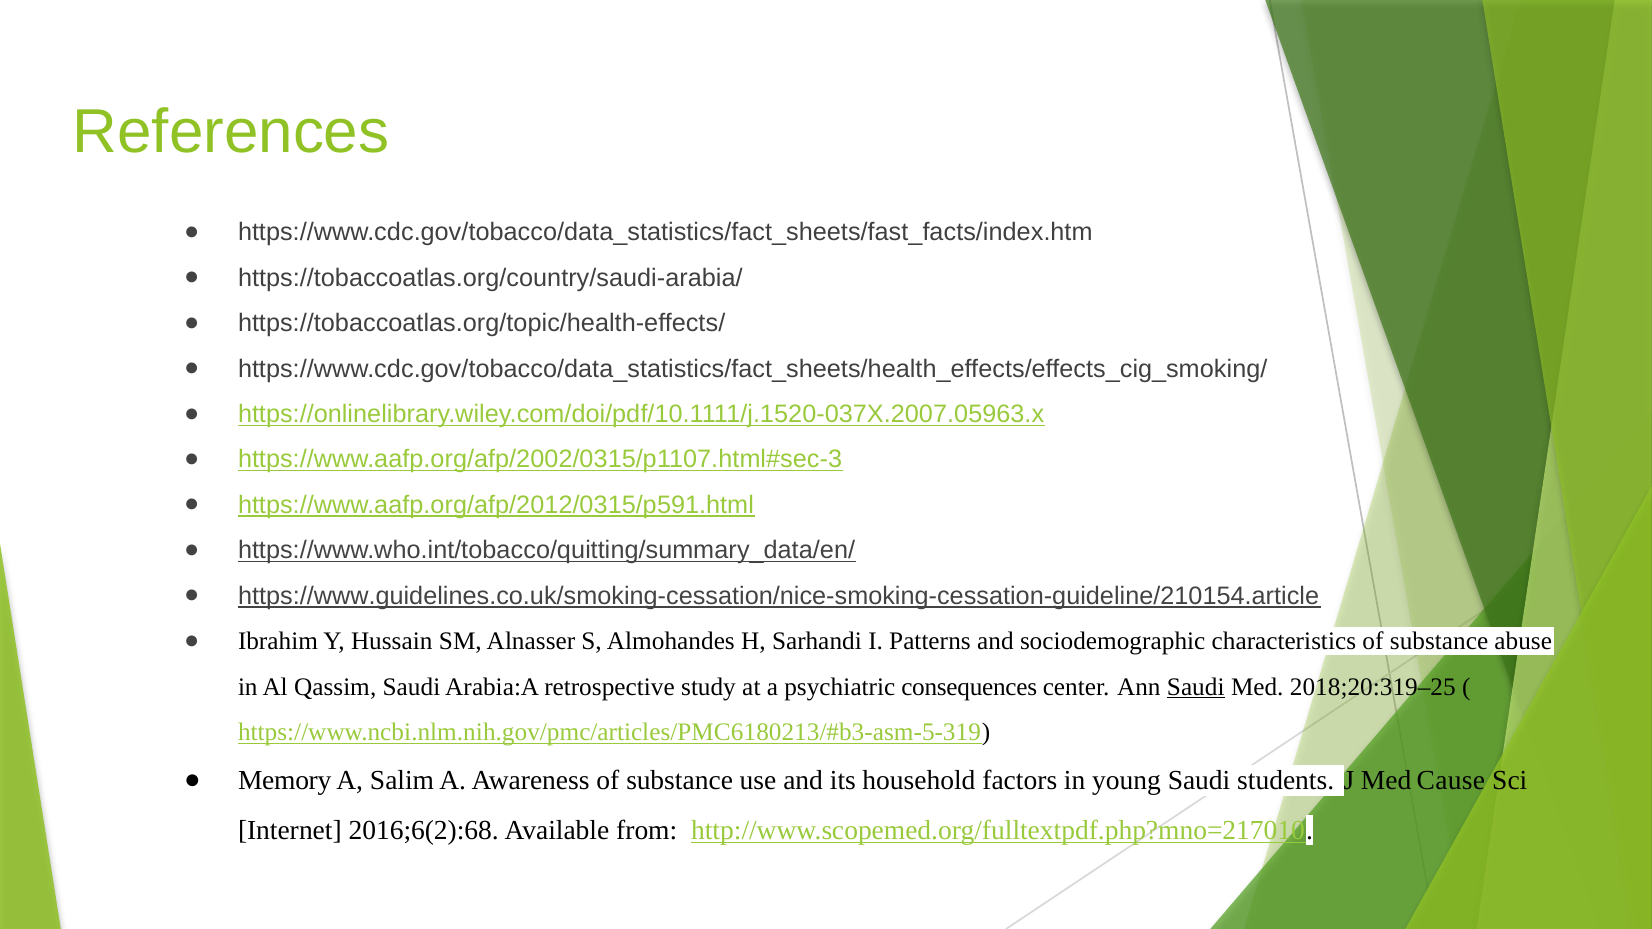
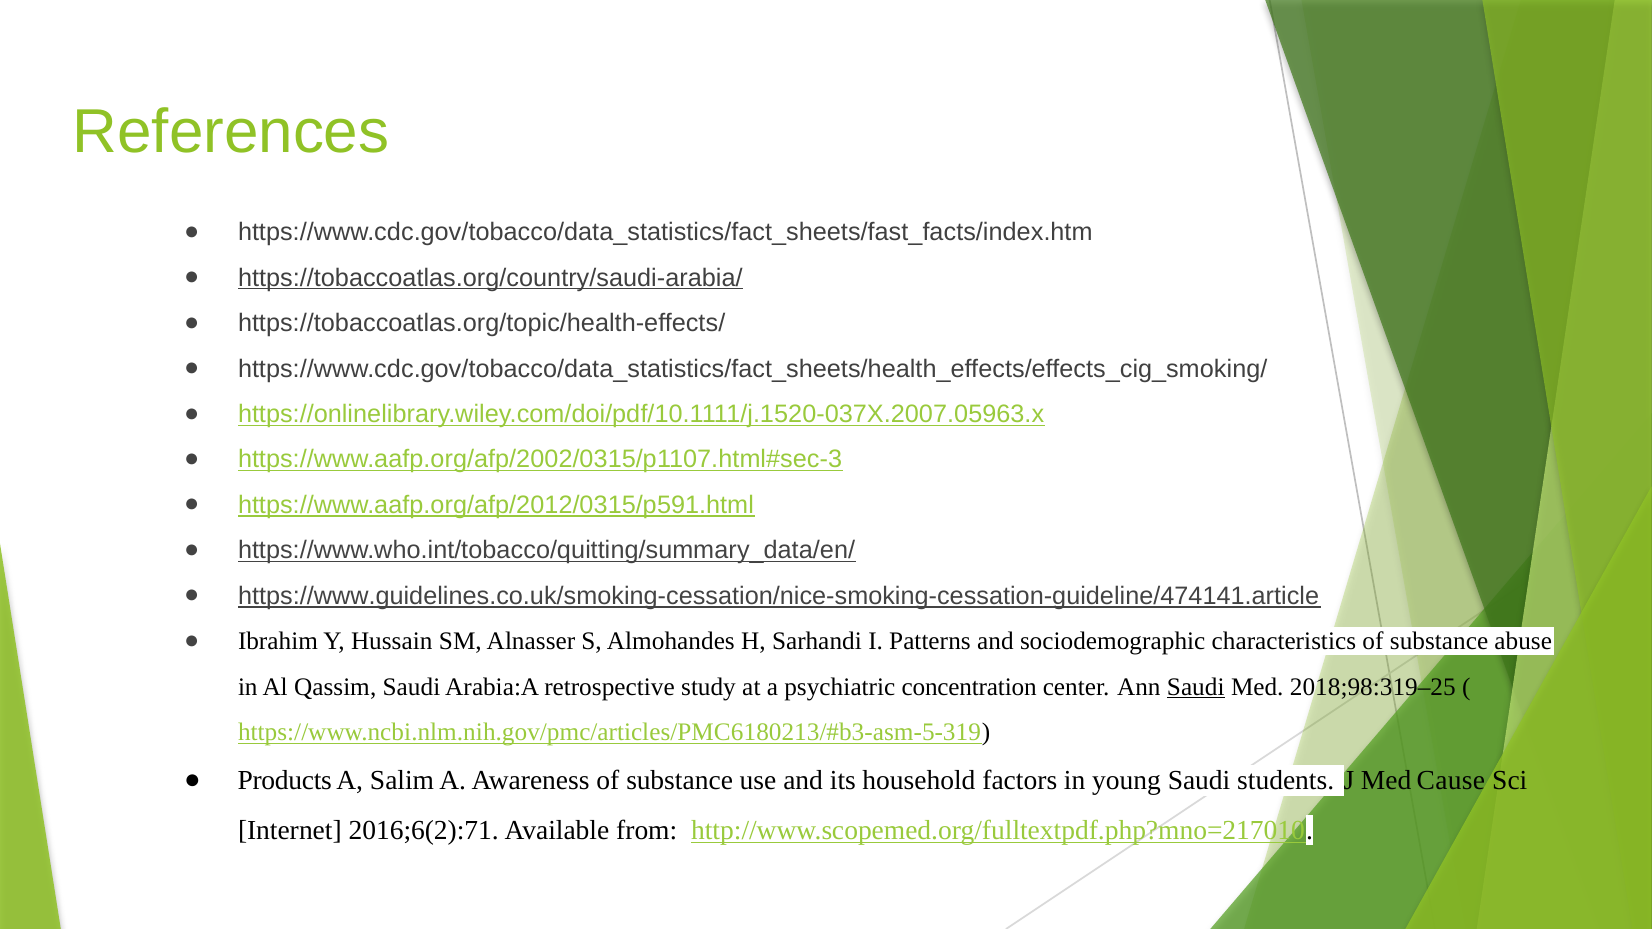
https://tobaccoatlas.org/country/saudi-arabia/ underline: none -> present
https://www.guidelines.co.uk/smoking-cessation/nice-smoking-cessation-guideline/210154.article: https://www.guidelines.co.uk/smoking-cessation/nice-smoking-cessation-guideline/210154.article -> https://www.guidelines.co.uk/smoking-cessation/nice-smoking-cessation-guideline/474141.article
consequences: consequences -> concentration
2018;20:319–25: 2018;20:319–25 -> 2018;98:319–25
Memory: Memory -> Products
2016;6(2):68: 2016;6(2):68 -> 2016;6(2):71
